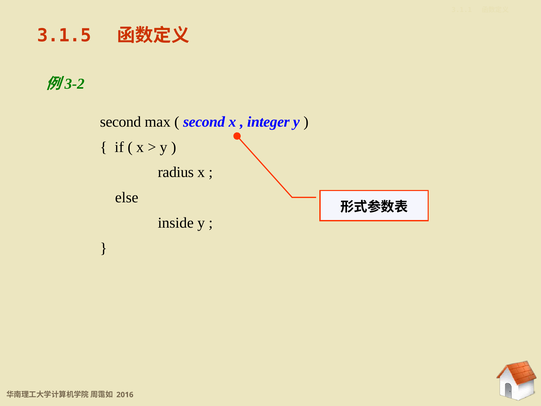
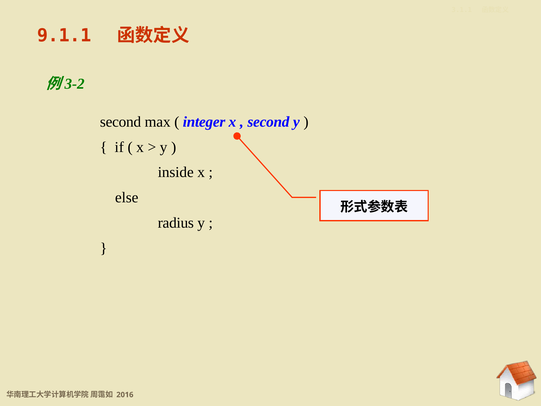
3.1.5: 3.1.5 -> 9.1.1
second at (204, 122): second -> integer
integer at (268, 122): integer -> second
radius: radius -> inside
inside: inside -> radius
